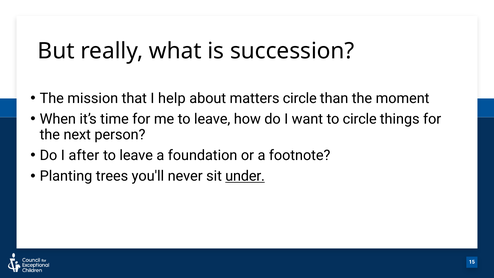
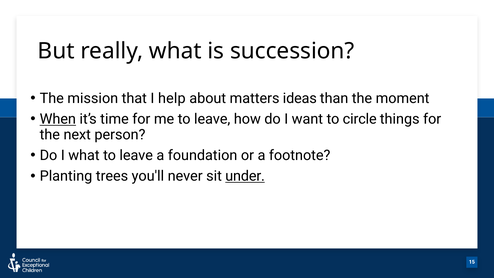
matters circle: circle -> ideas
When underline: none -> present
I after: after -> what
